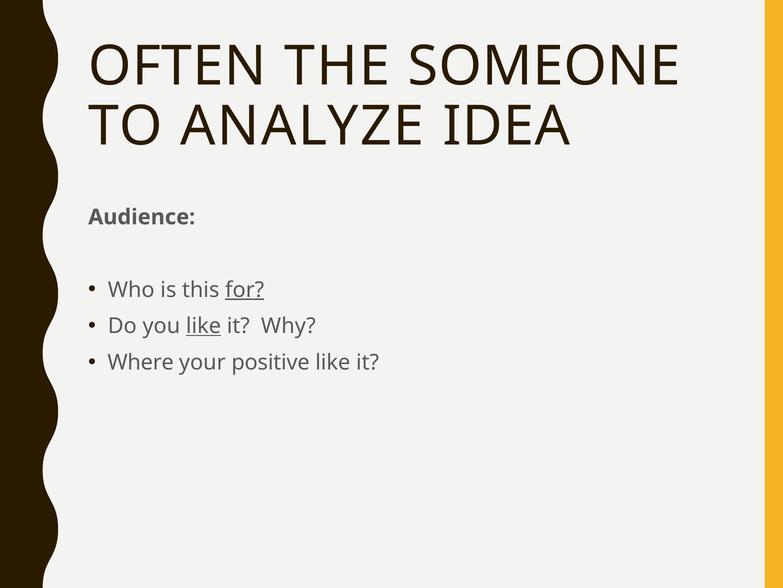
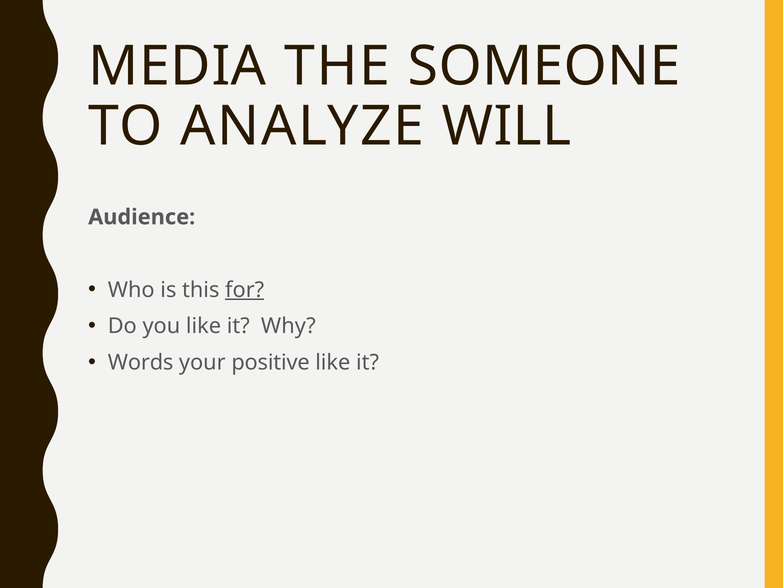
OFTEN: OFTEN -> MEDIA
IDEA: IDEA -> WILL
like at (204, 326) underline: present -> none
Where: Where -> Words
